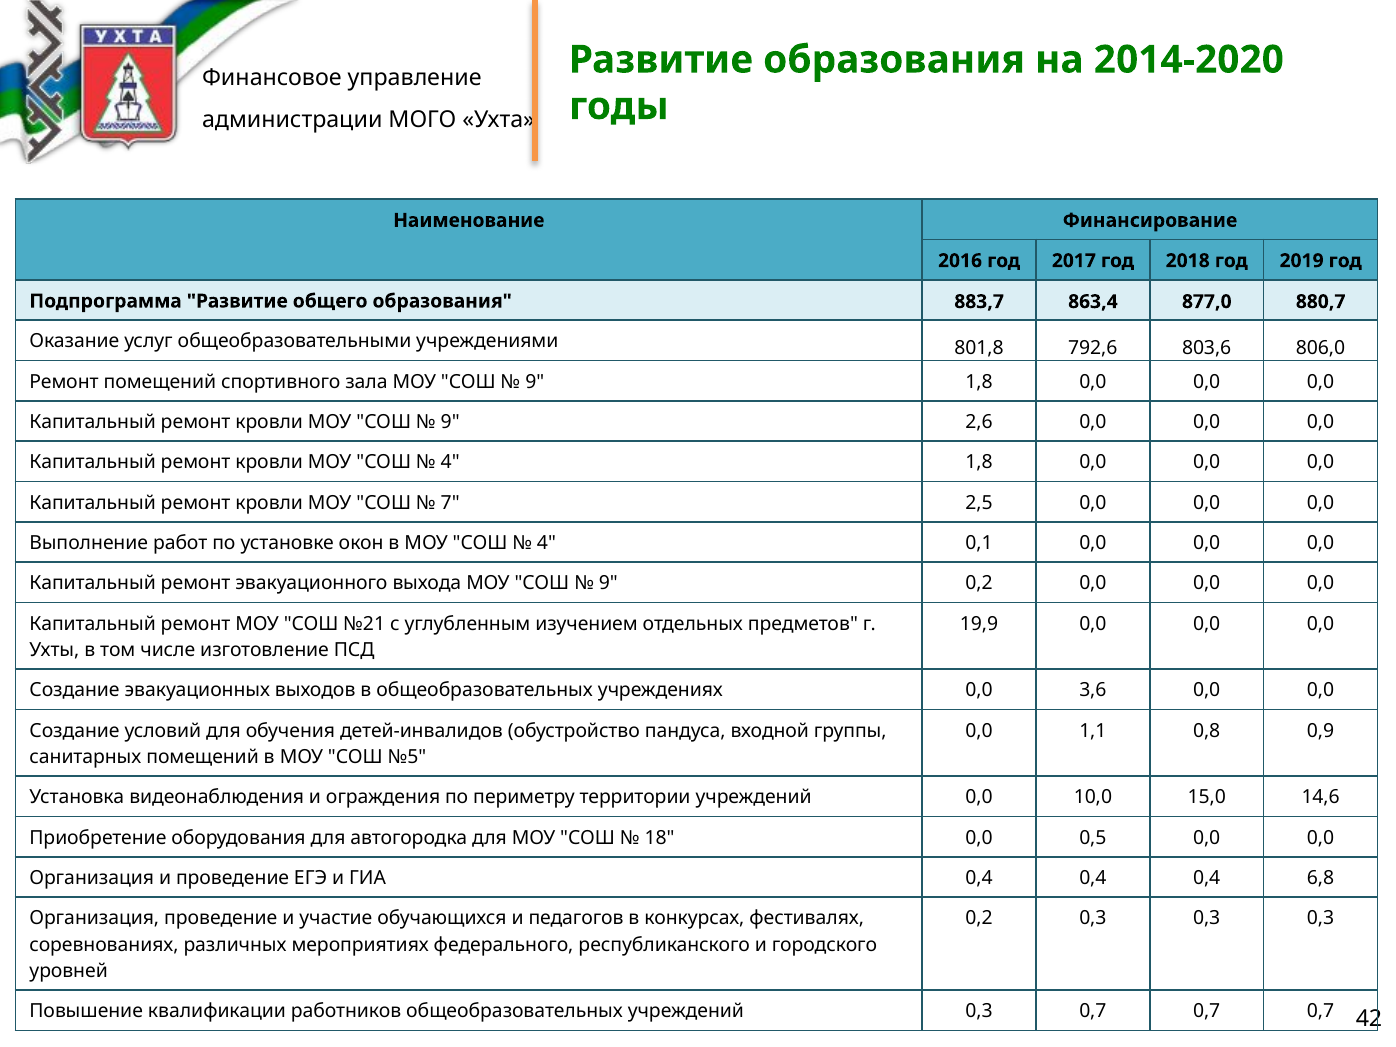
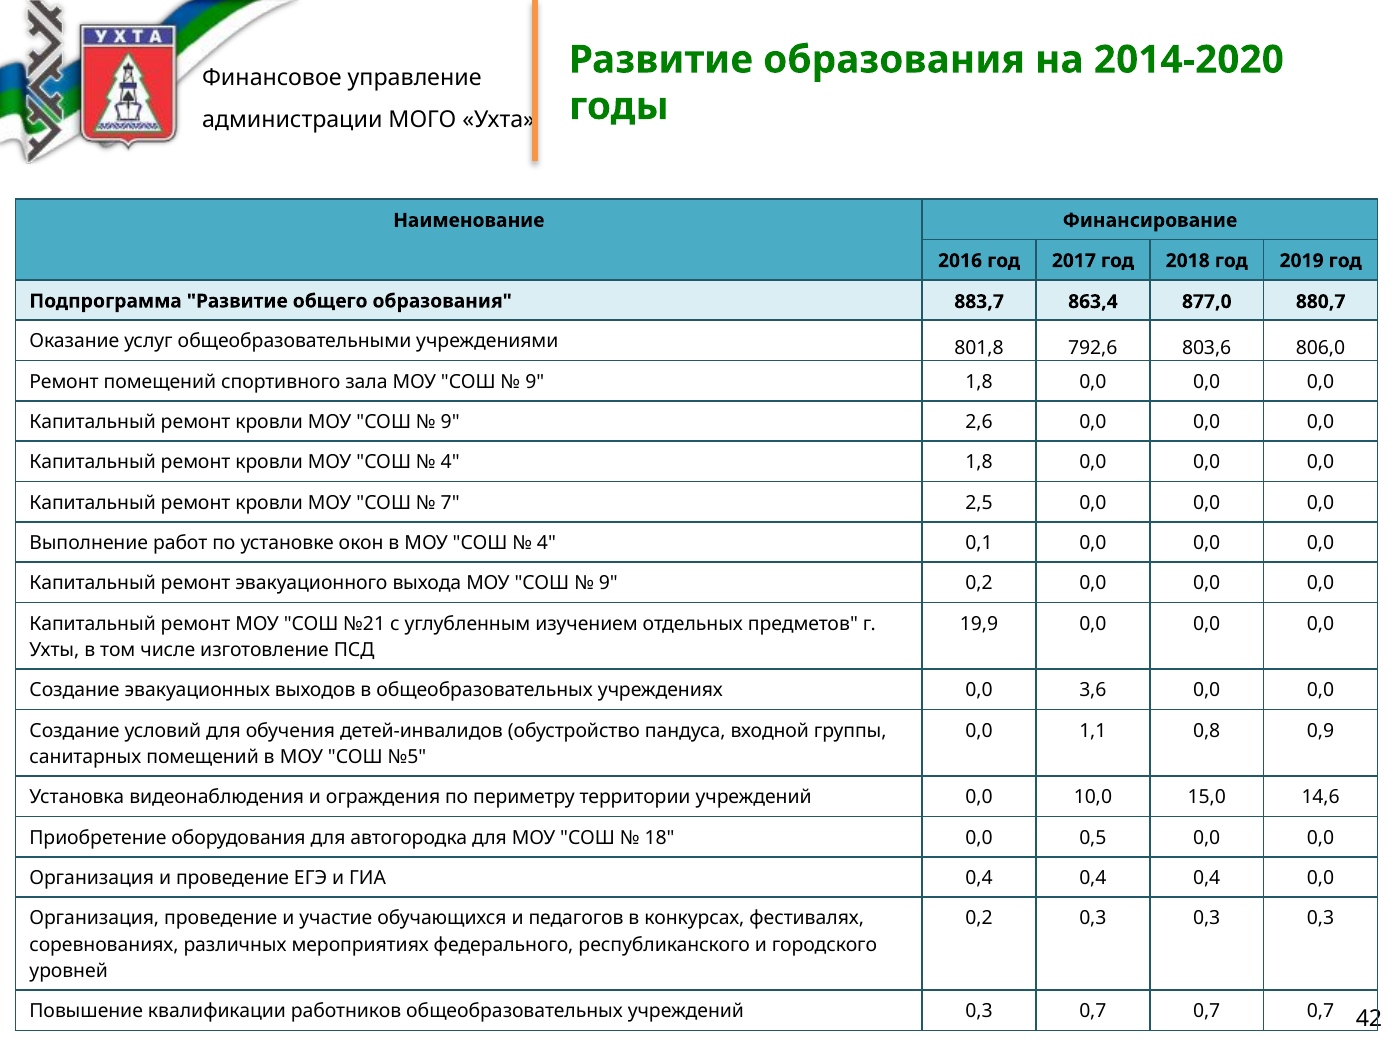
0,4 6,8: 6,8 -> 0,0
